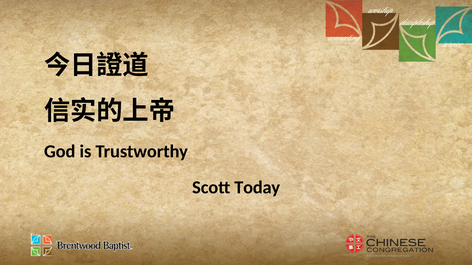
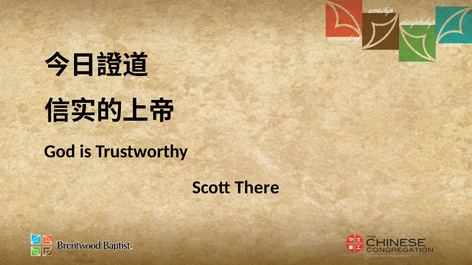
Today: Today -> There
